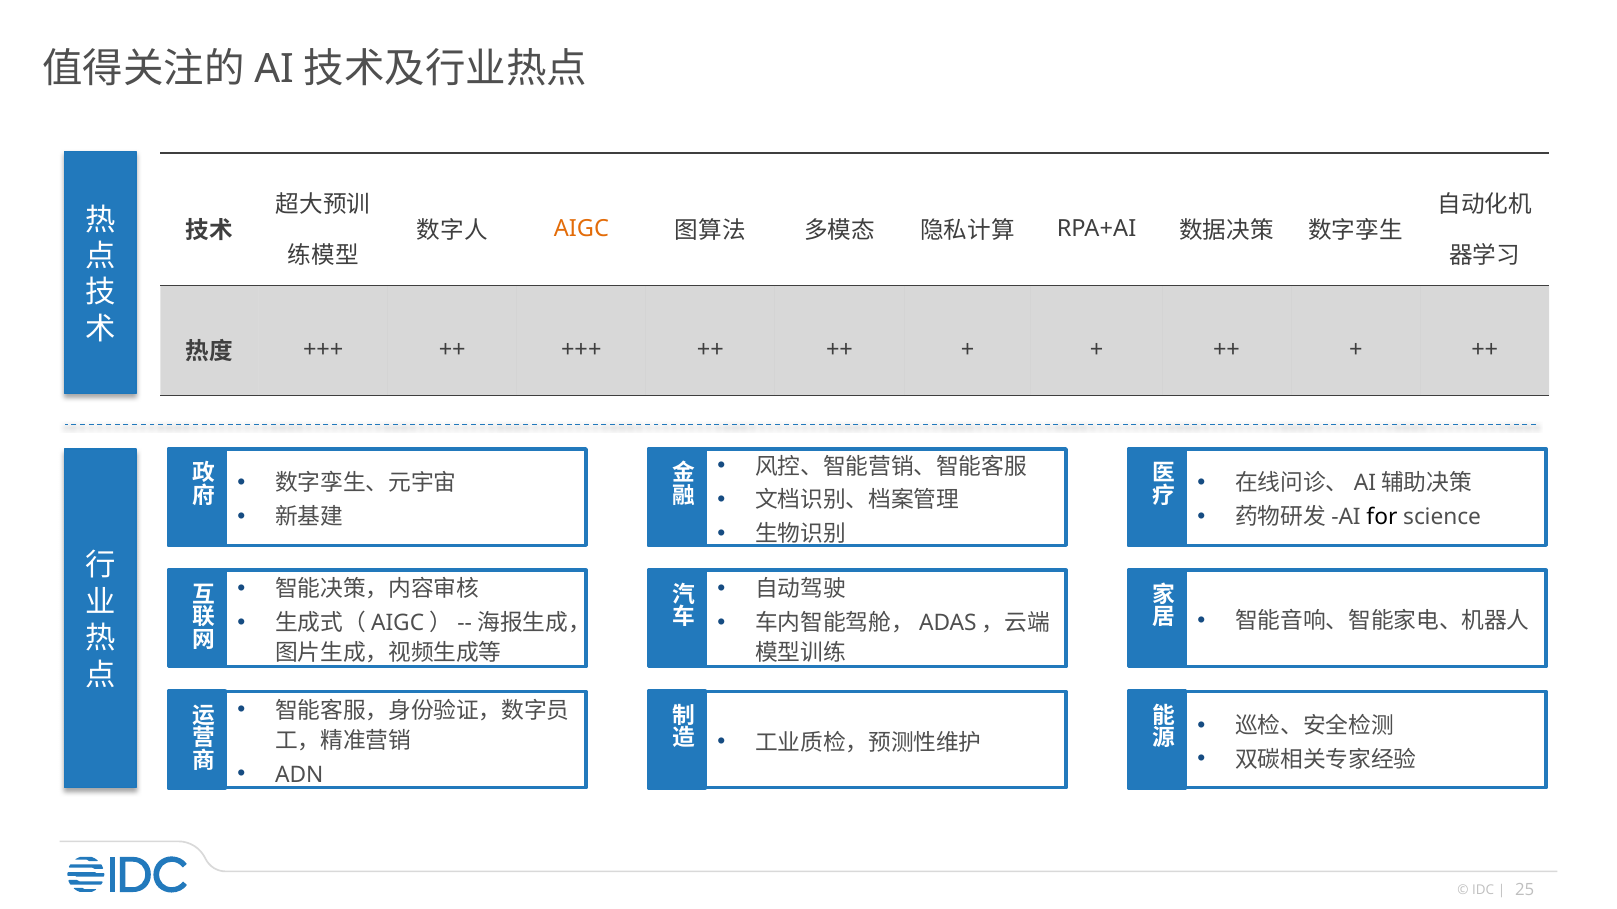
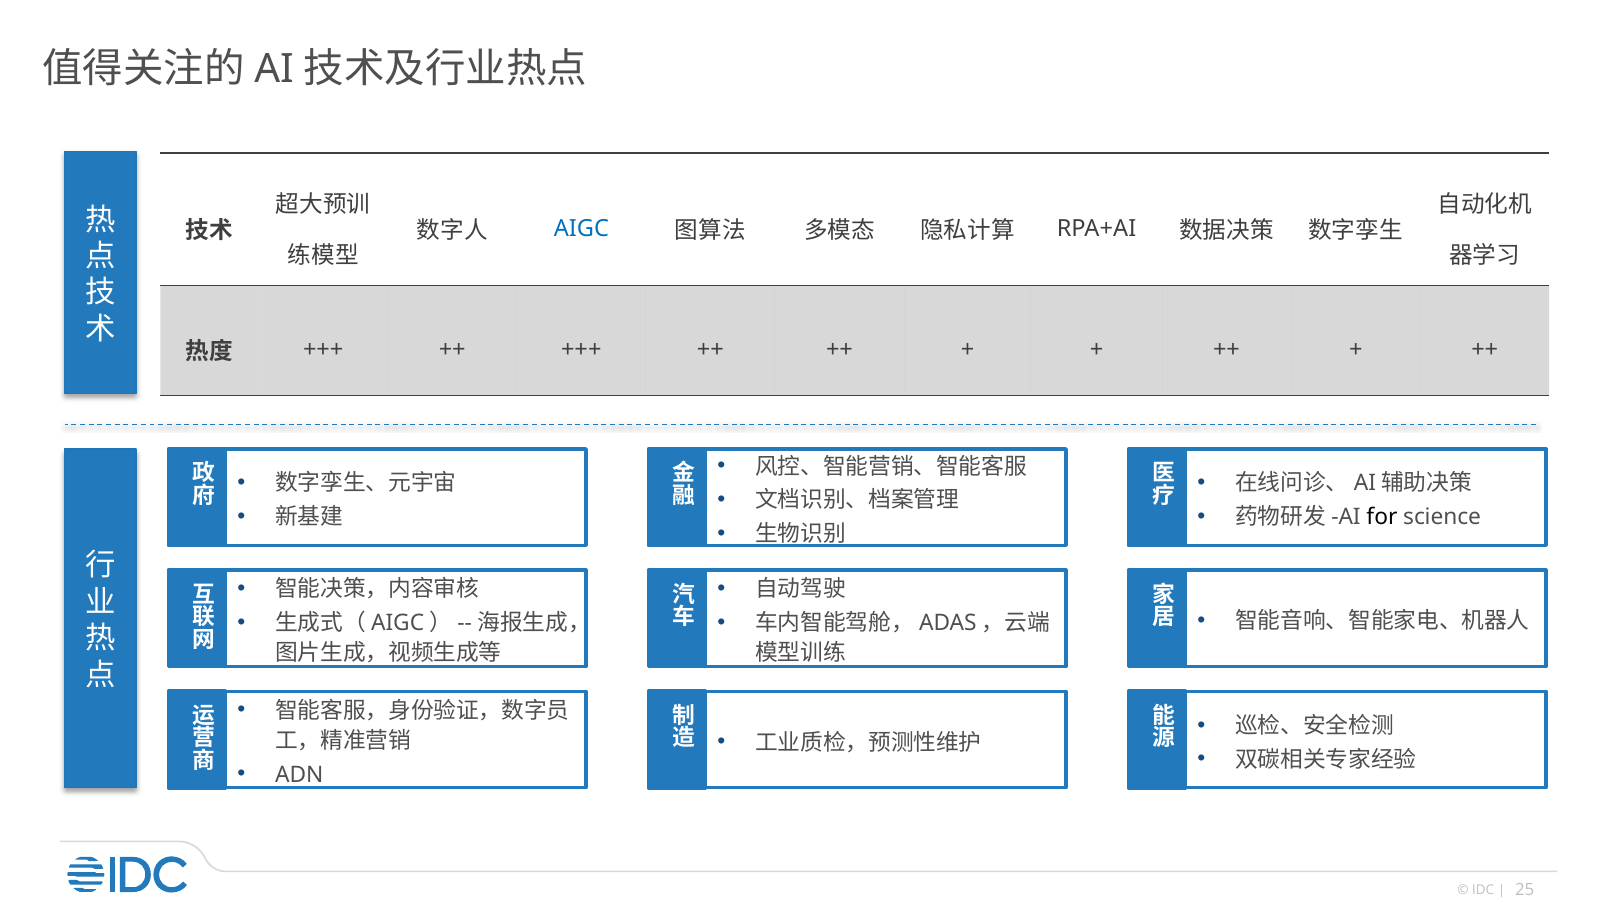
AIGC colour: orange -> blue
